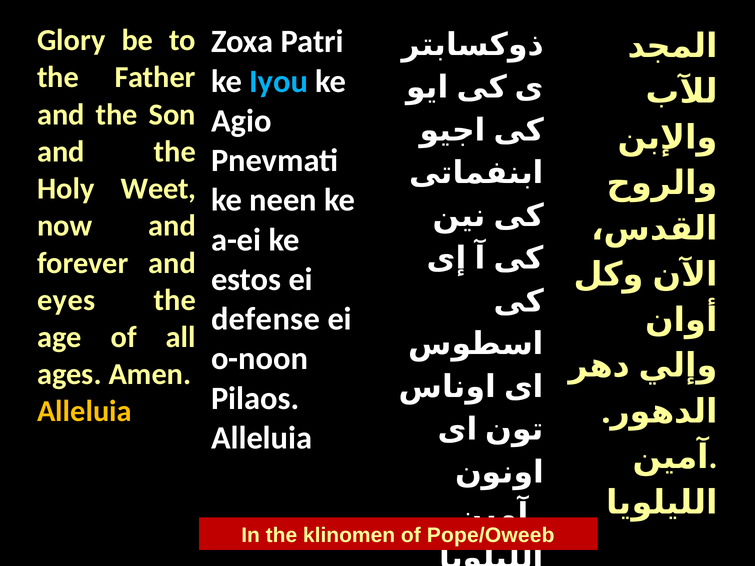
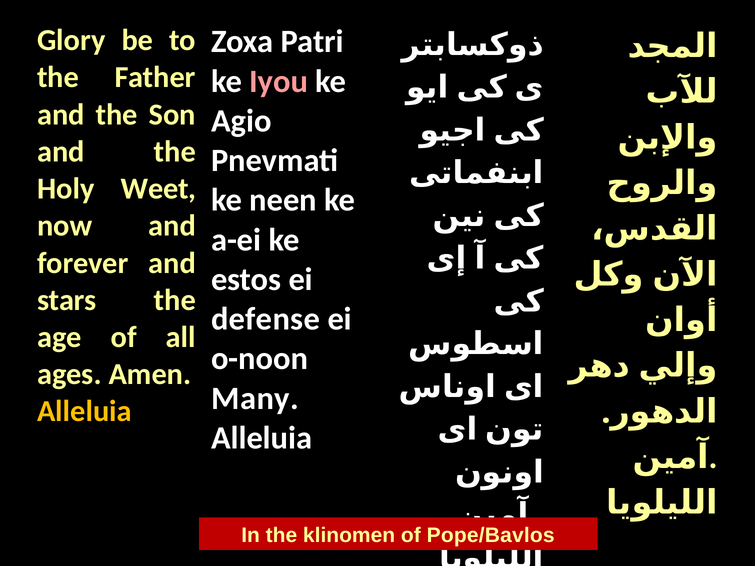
Iyou colour: light blue -> pink
eyes: eyes -> stars
Pilaos: Pilaos -> Many
Pope/Oweeb: Pope/Oweeb -> Pope/Bavlos
